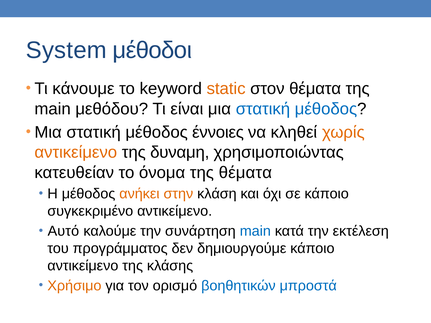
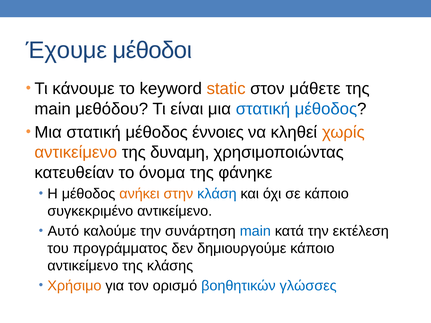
System: System -> Έχουμε
στον θέματα: θέματα -> μάθετε
της θέματα: θέματα -> φάνηκε
κλάση colour: black -> blue
μπροστά: μπροστά -> γλώσσες
